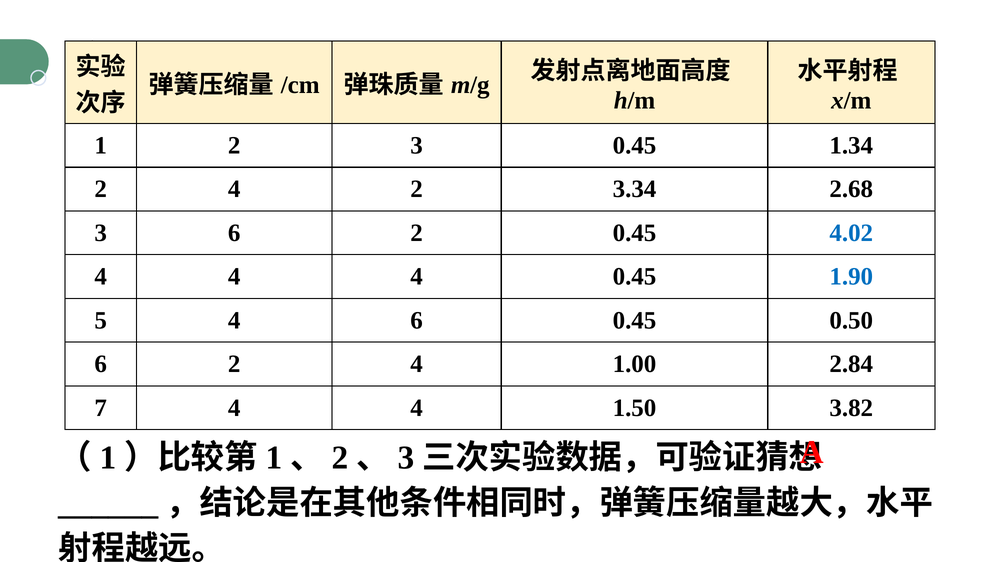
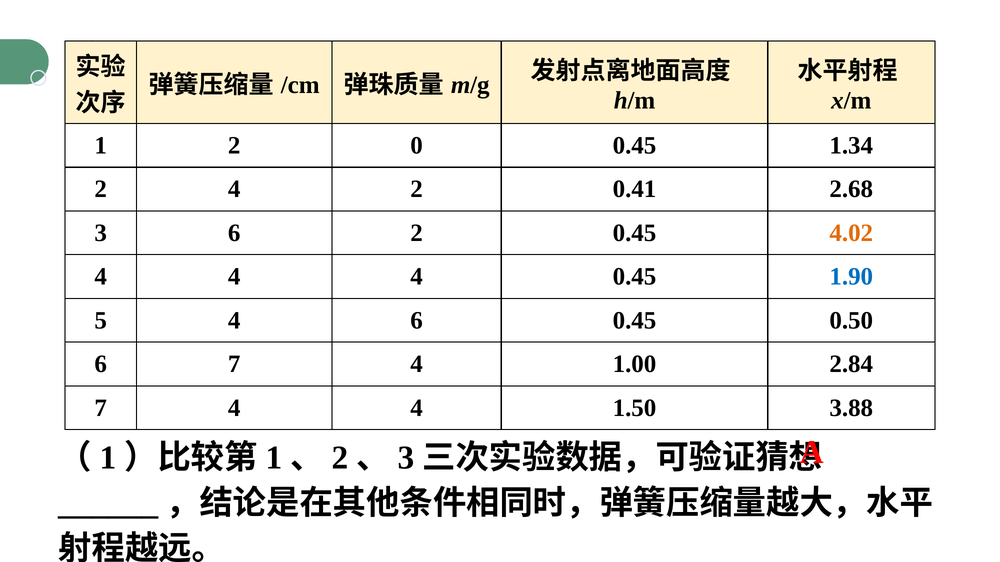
2 3: 3 -> 0
3.34: 3.34 -> 0.41
4.02 colour: blue -> orange
2 at (234, 365): 2 -> 7
3.82: 3.82 -> 3.88
